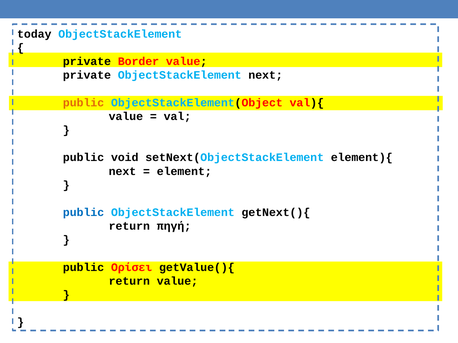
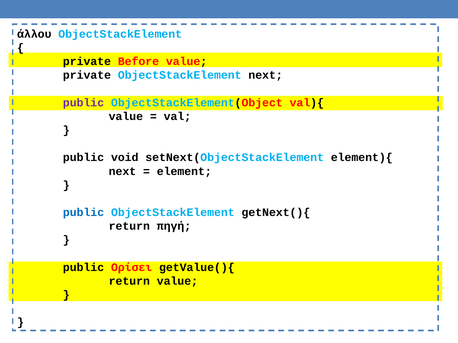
today: today -> άλλου
Border: Border -> Before
public at (84, 103) colour: orange -> purple
